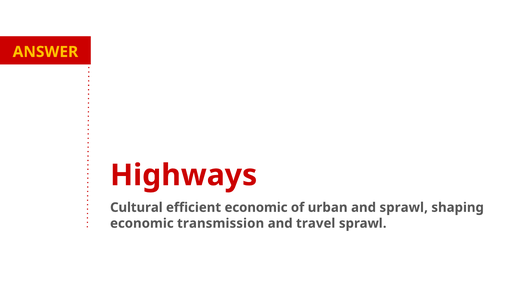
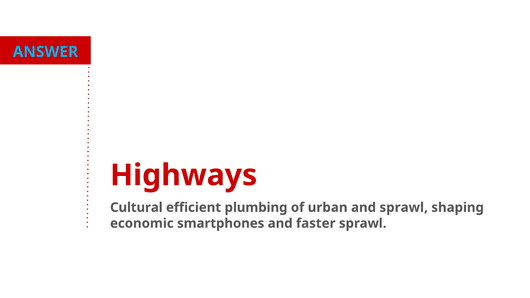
ANSWER colour: yellow -> light blue
efficient economic: economic -> plumbing
transmission: transmission -> smartphones
travel: travel -> faster
